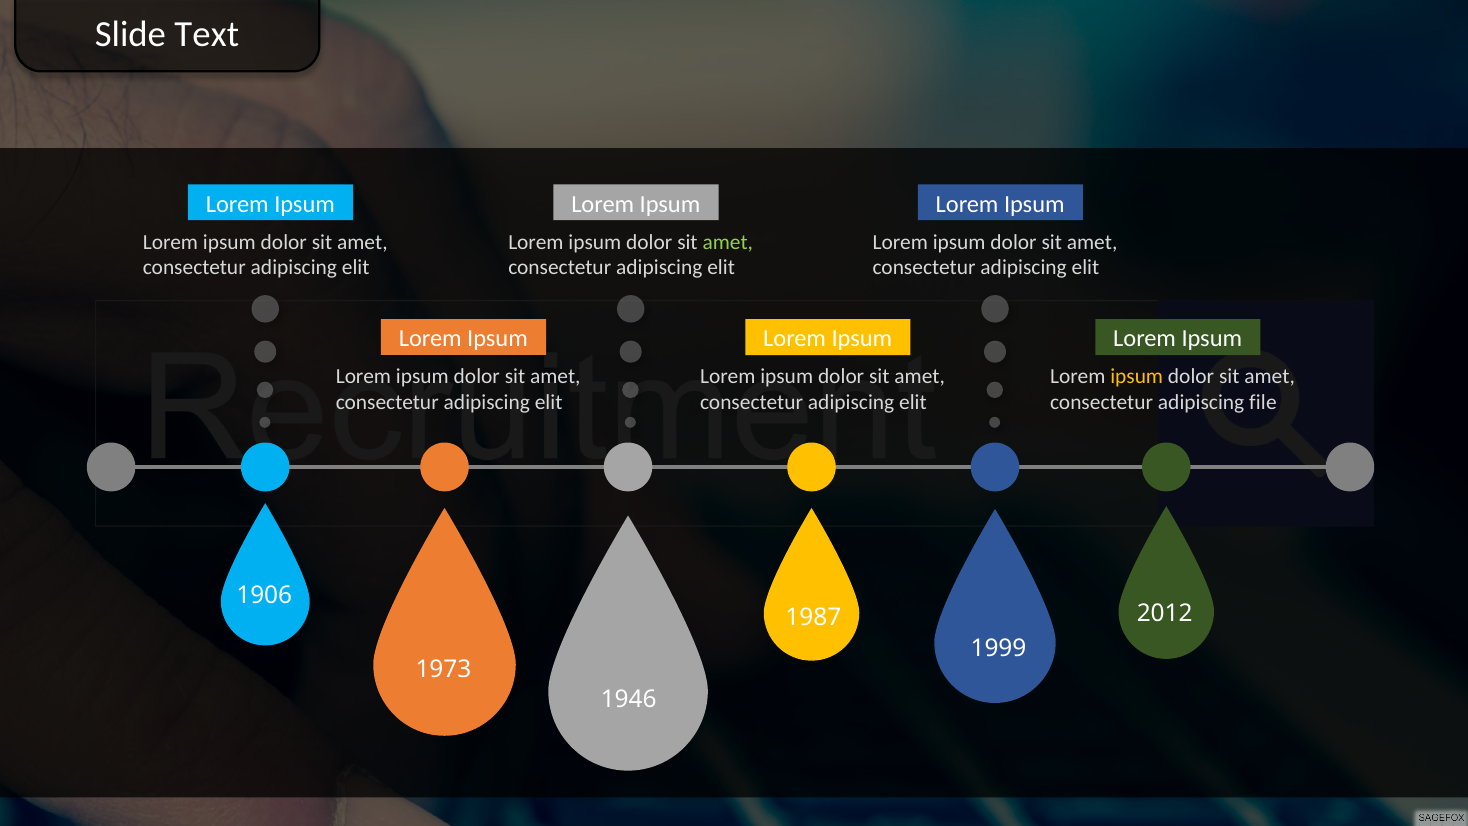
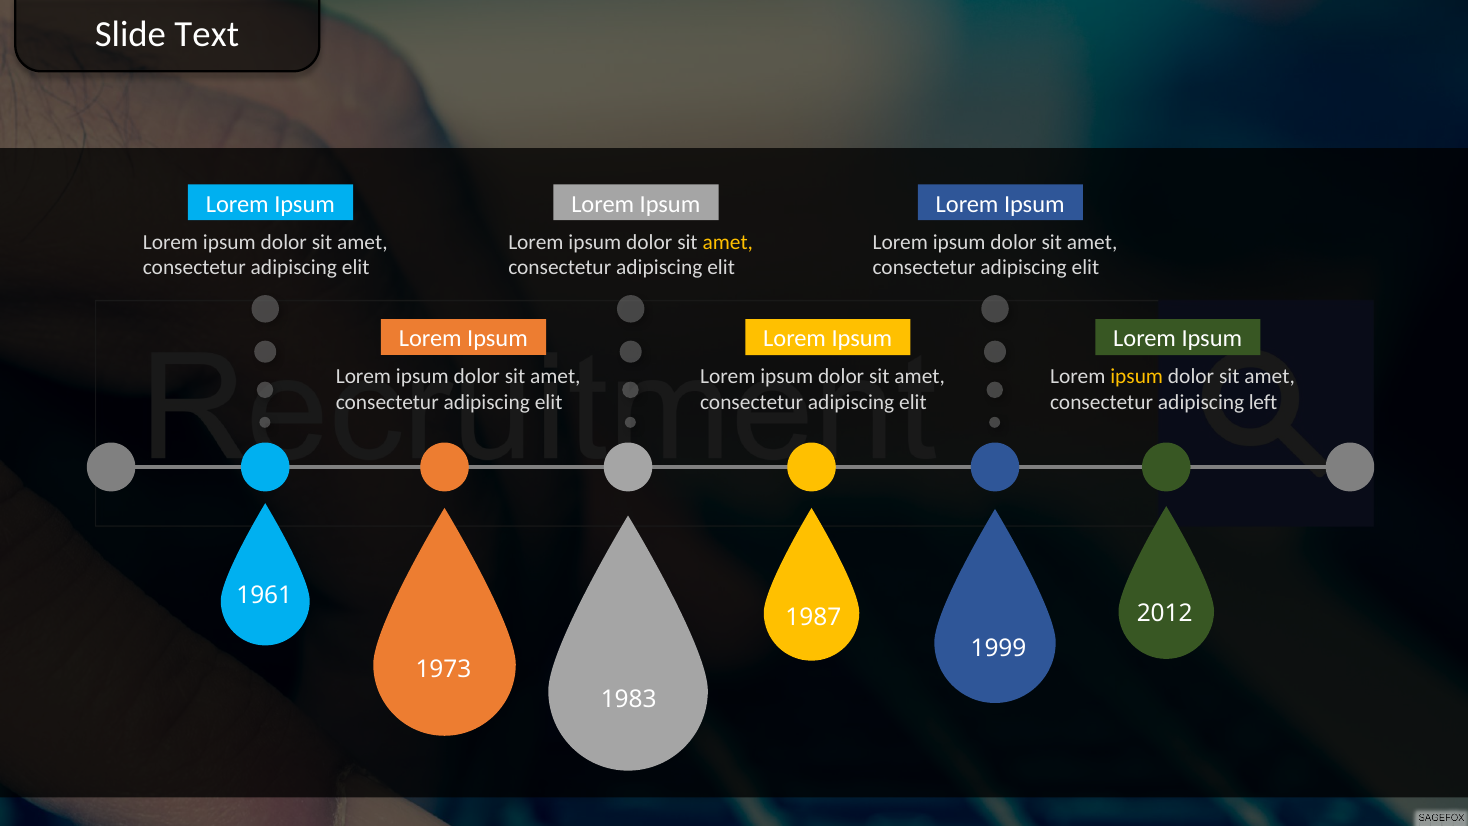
amet at (728, 242) colour: light green -> yellow
file: file -> left
1906: 1906 -> 1961
1946: 1946 -> 1983
